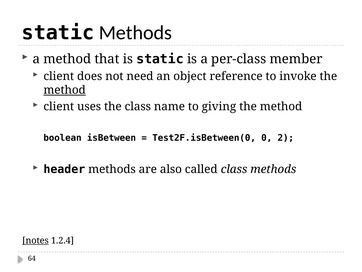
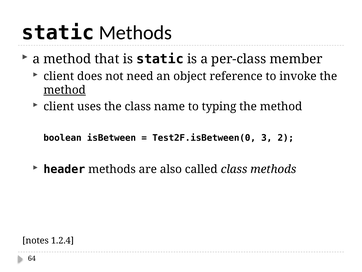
giving: giving -> typing
0: 0 -> 3
notes underline: present -> none
